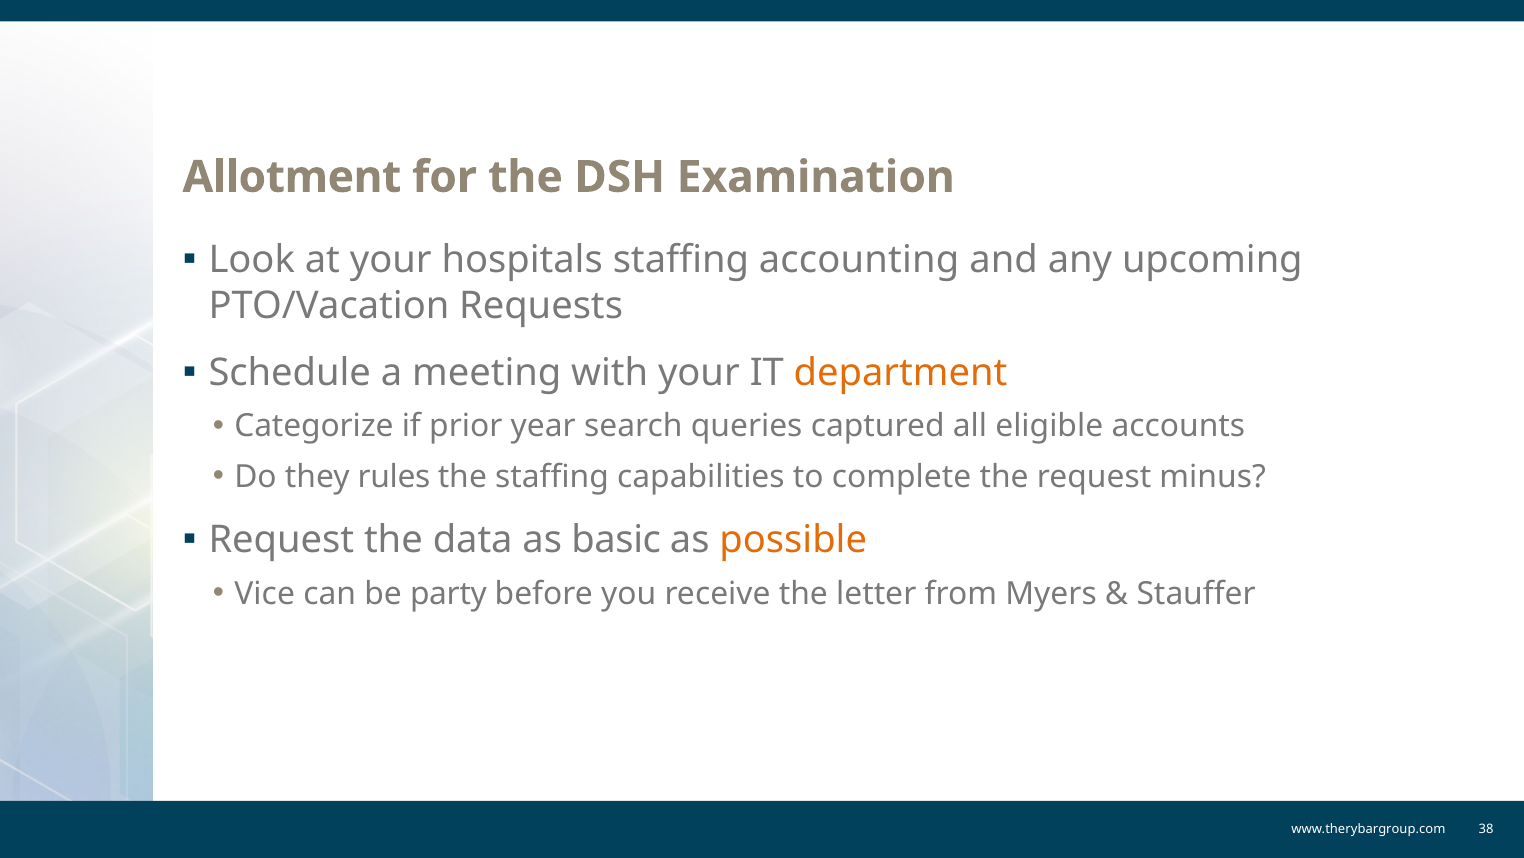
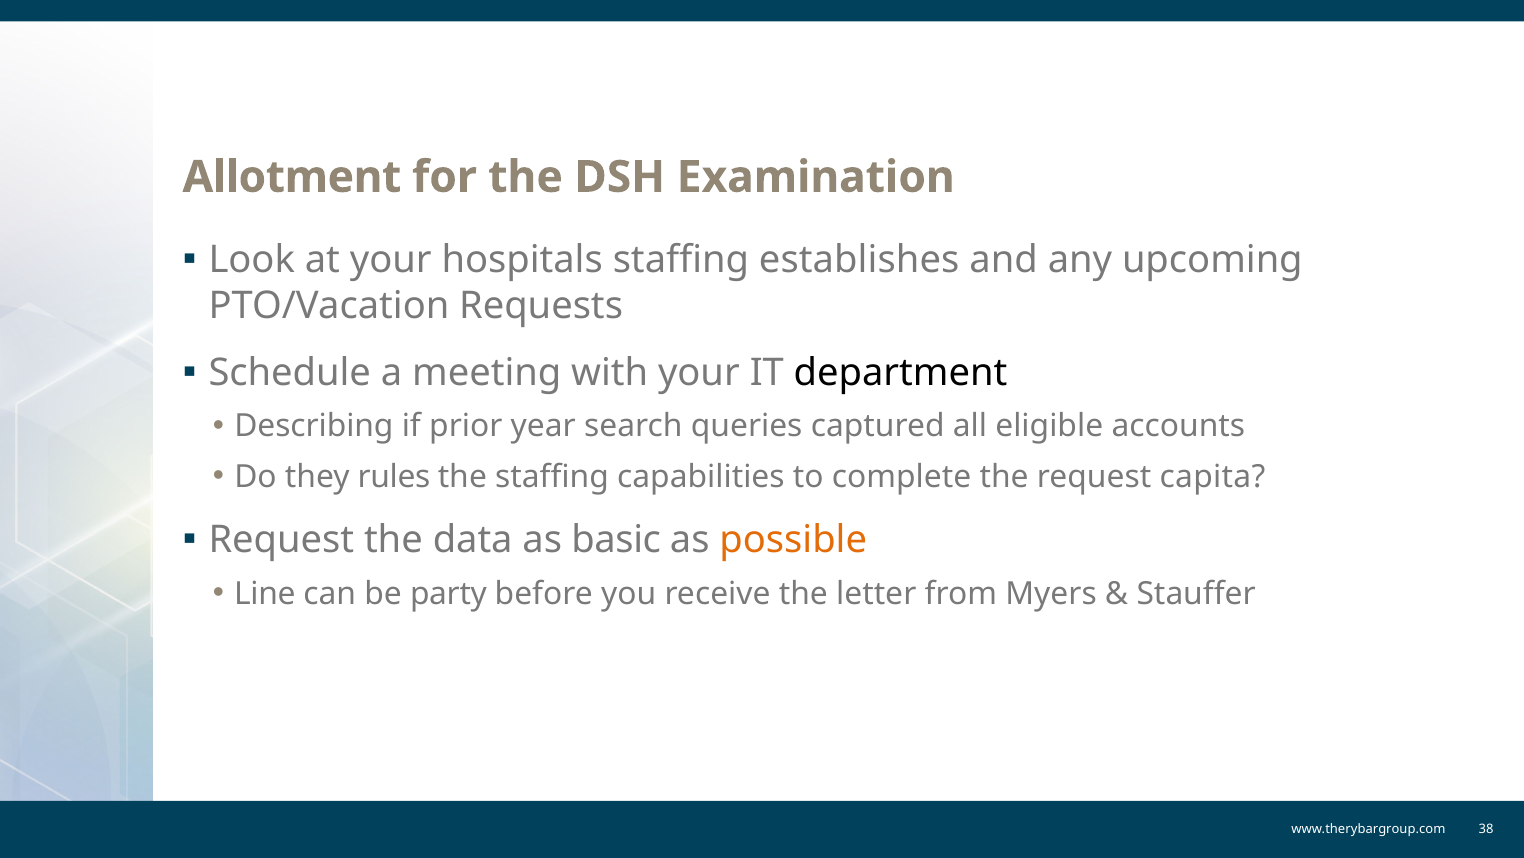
accounting: accounting -> establishes
department colour: orange -> black
Categorize: Categorize -> Describing
minus: minus -> capita
Vice: Vice -> Line
